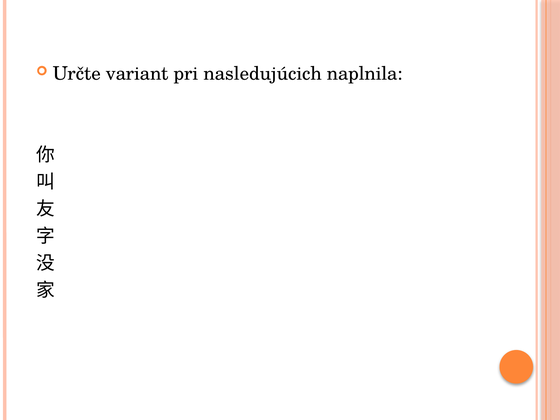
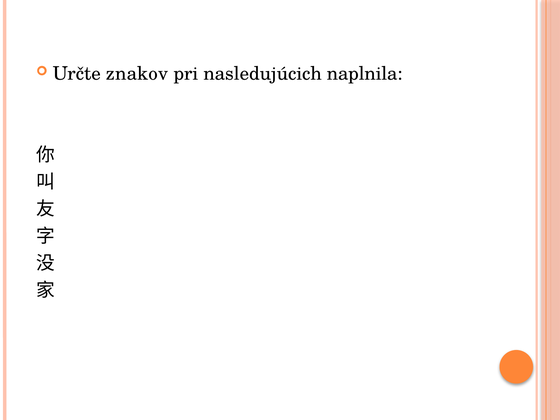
variant: variant -> znakov
